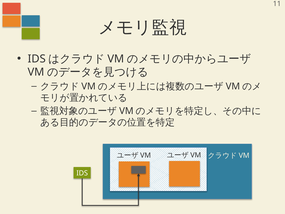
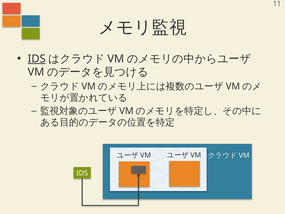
IDS at (37, 59) underline: none -> present
